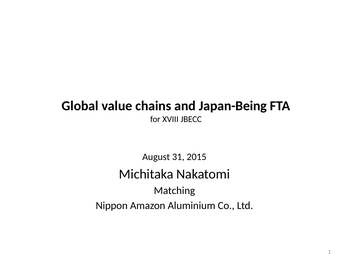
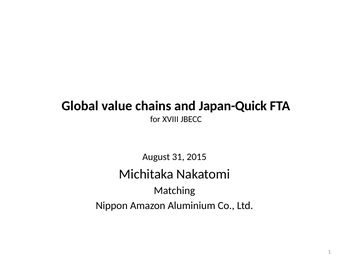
Japan-Being: Japan-Being -> Japan-Quick
